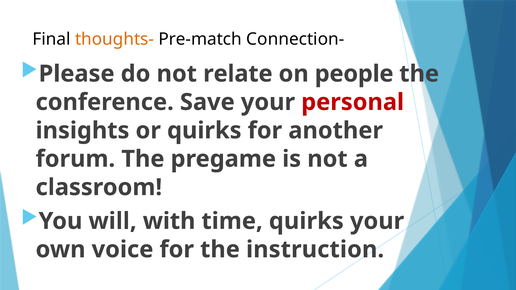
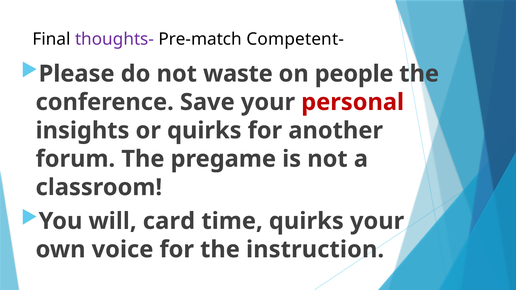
thoughts- colour: orange -> purple
Connection-: Connection- -> Competent-
relate: relate -> waste
with: with -> card
